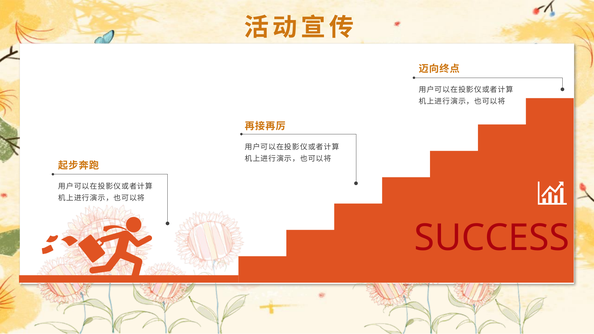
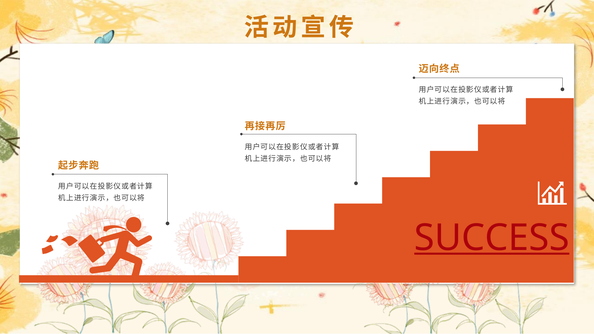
SUCCESS underline: none -> present
